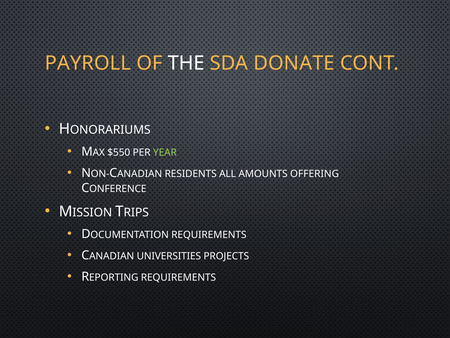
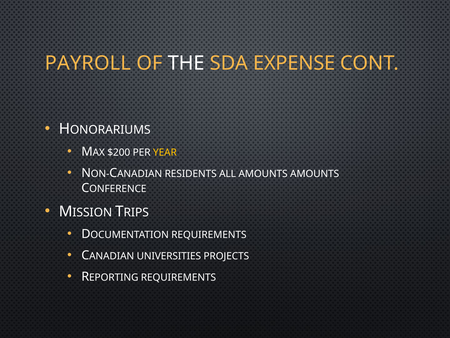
DONATE: DONATE -> EXPENSE
$550: $550 -> $200
YEAR colour: light green -> yellow
AMOUNTS OFFERING: OFFERING -> AMOUNTS
